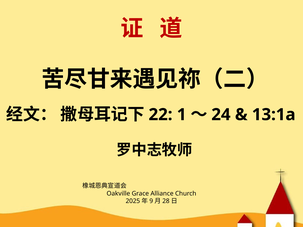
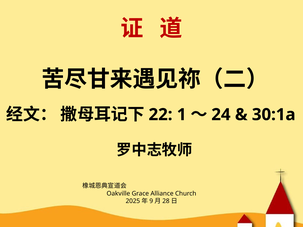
13:1a: 13:1a -> 30:1a
